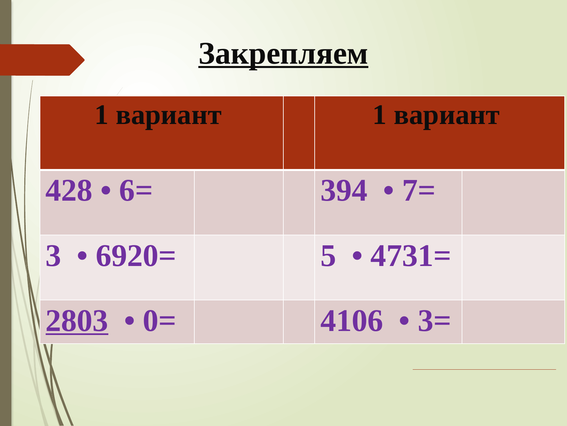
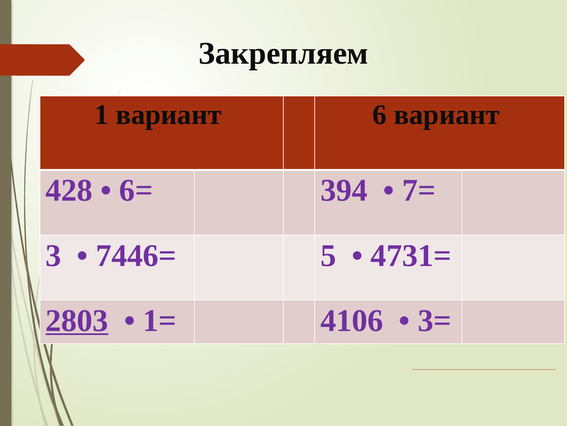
Закрепляем underline: present -> none
вариант 1: 1 -> 6
6920=: 6920= -> 7446=
0=: 0= -> 1=
